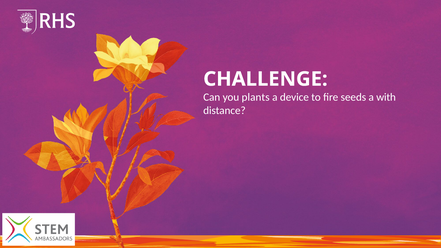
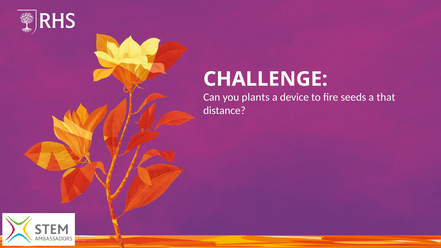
with: with -> that
